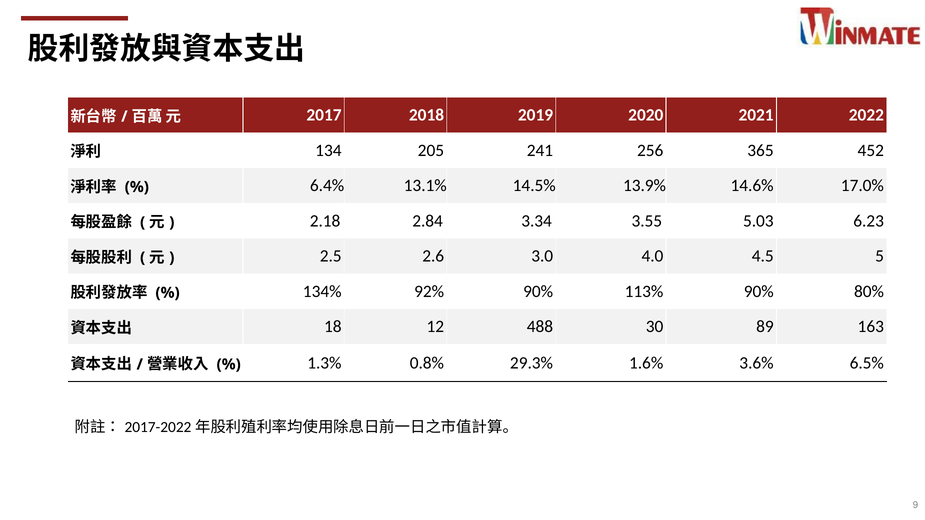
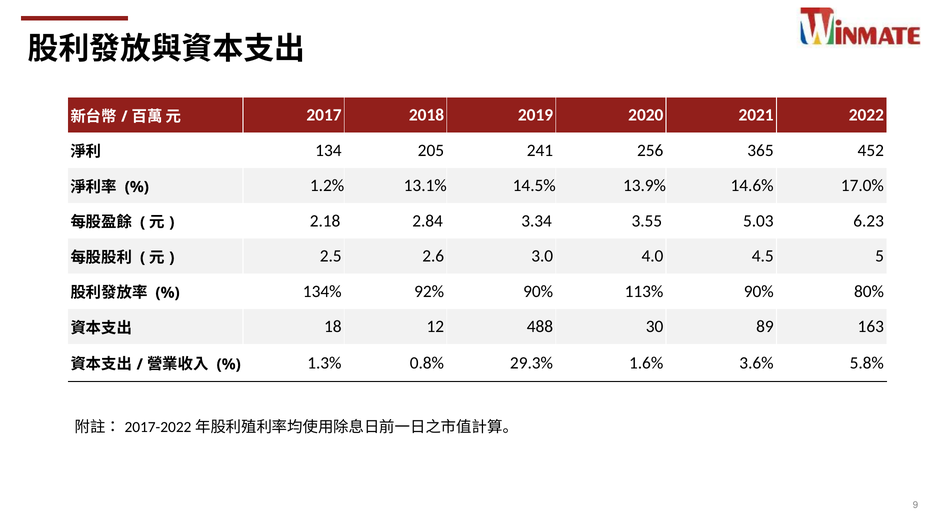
6.4%: 6.4% -> 1.2%
6.5%: 6.5% -> 5.8%
